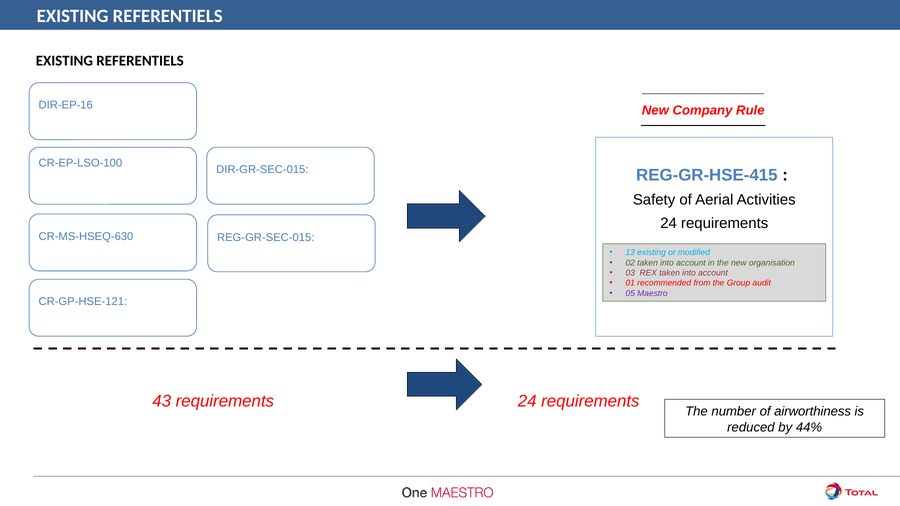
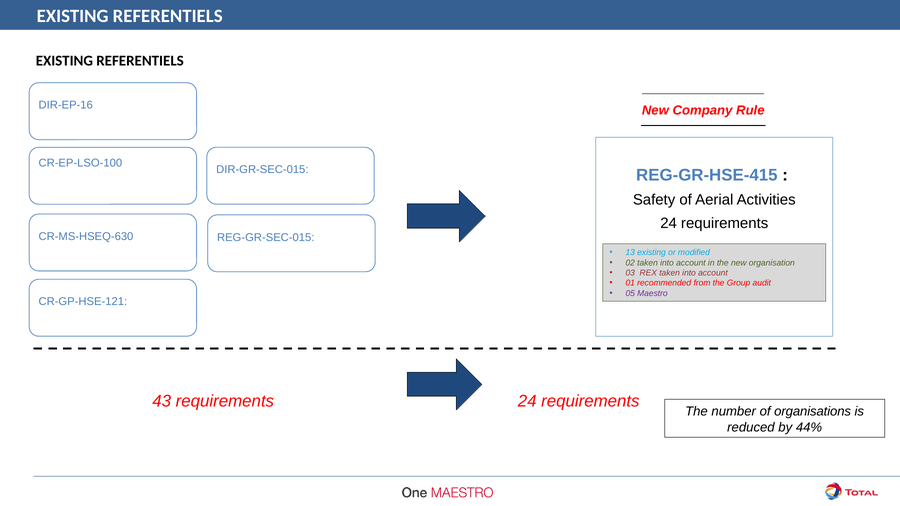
airworthiness: airworthiness -> organisations
